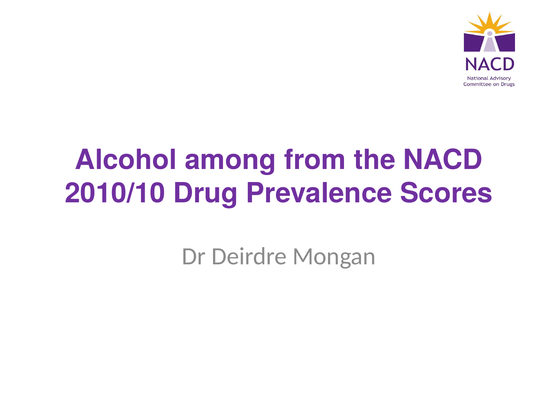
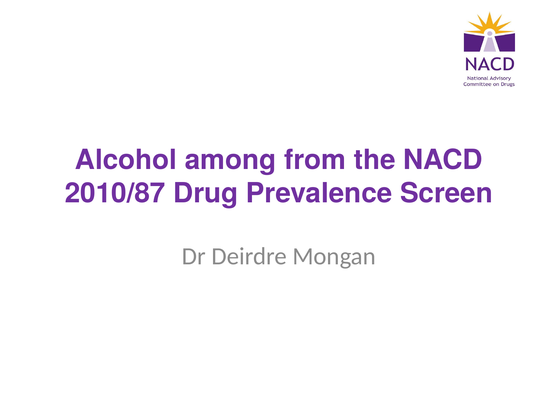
2010/10: 2010/10 -> 2010/87
Scores: Scores -> Screen
